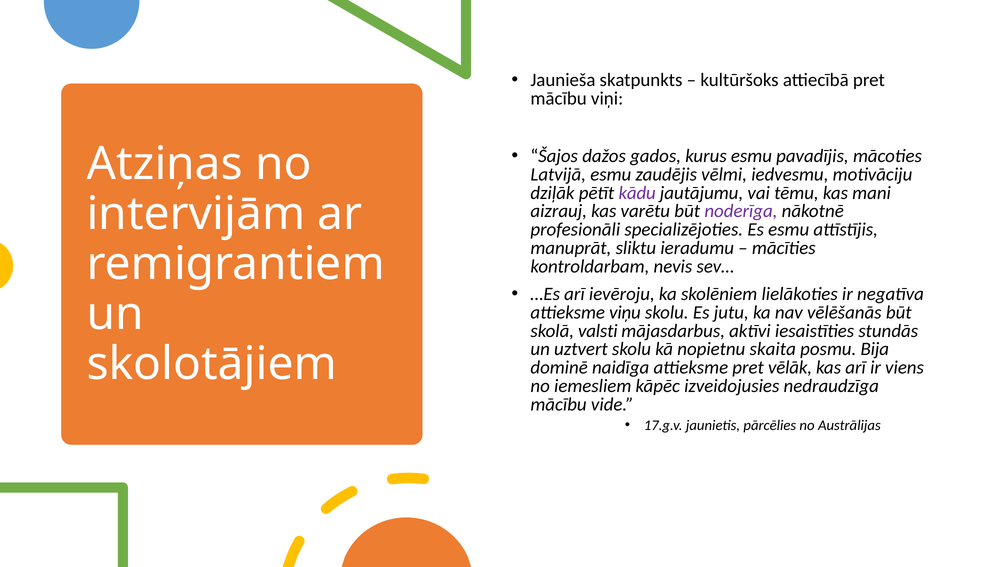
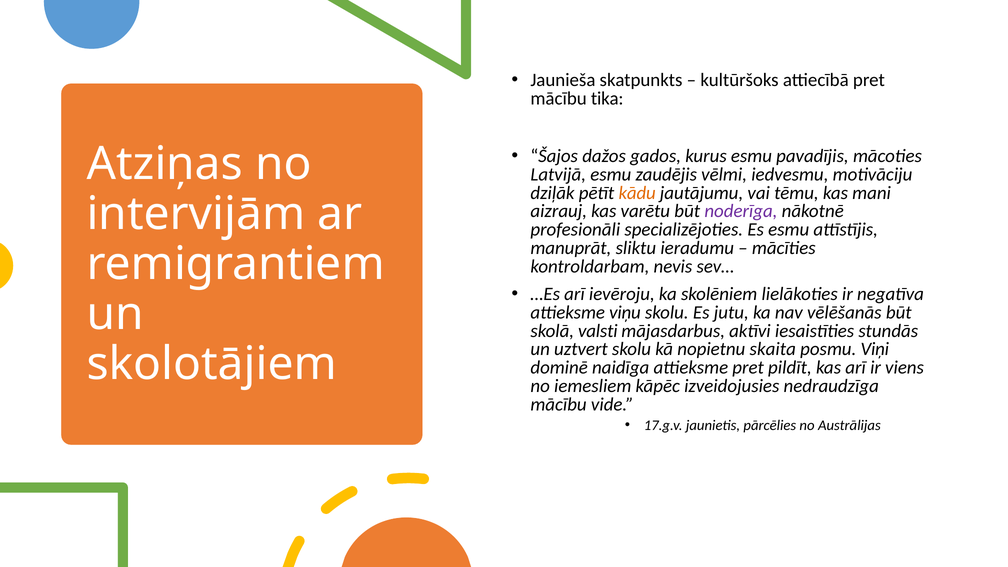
viņi: viņi -> tika
kādu colour: purple -> orange
Bija: Bija -> Viņi
vēlāk: vēlāk -> pildīt
